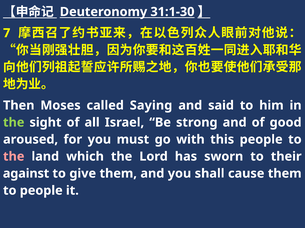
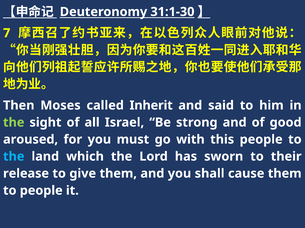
Saying: Saying -> Inherit
the at (14, 157) colour: pink -> light blue
against: against -> release
